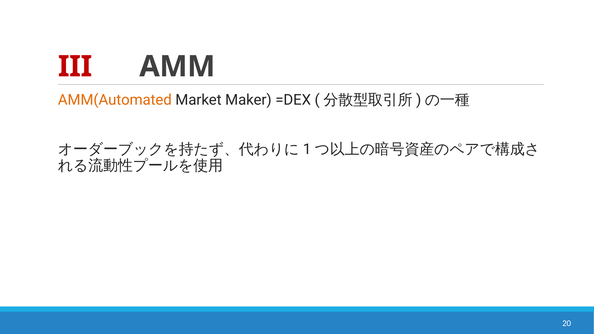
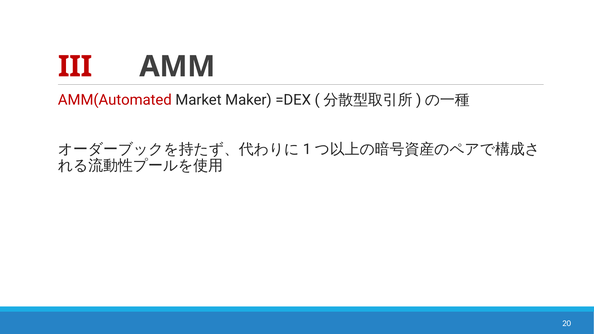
AMM(Automated colour: orange -> red
